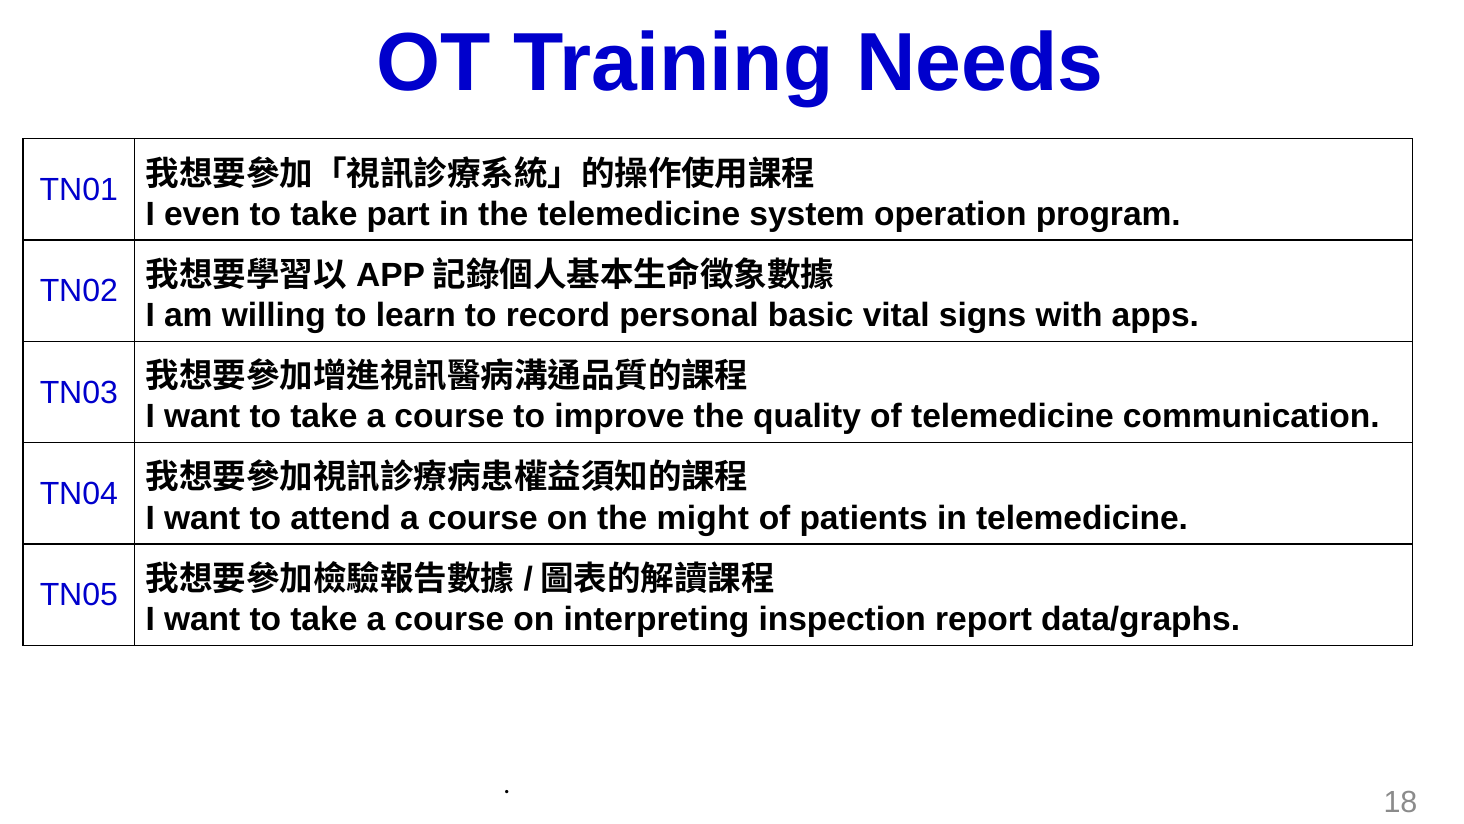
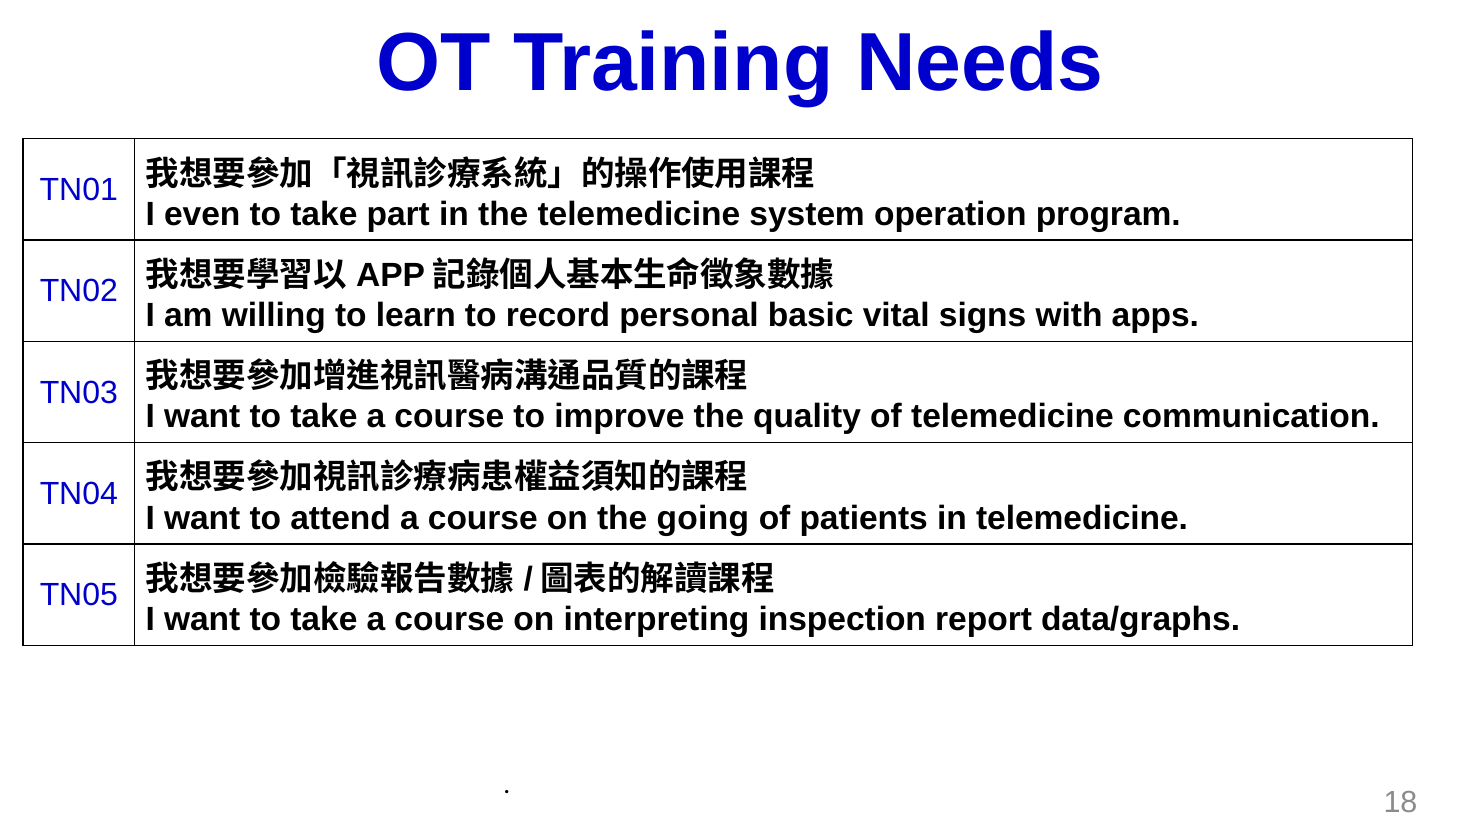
might: might -> going
